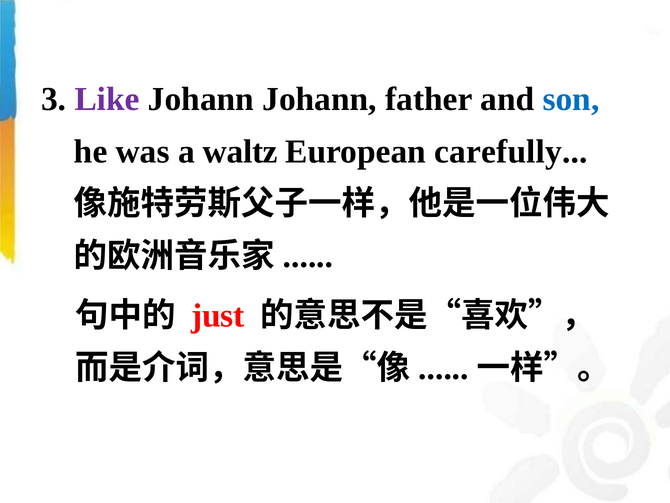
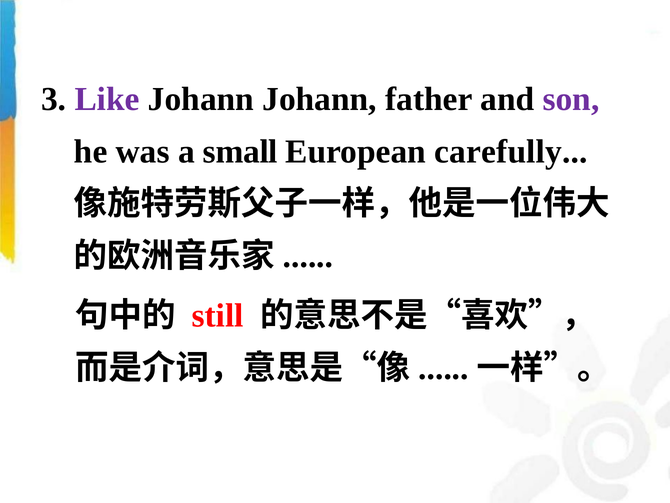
son colour: blue -> purple
waltz: waltz -> small
just: just -> still
